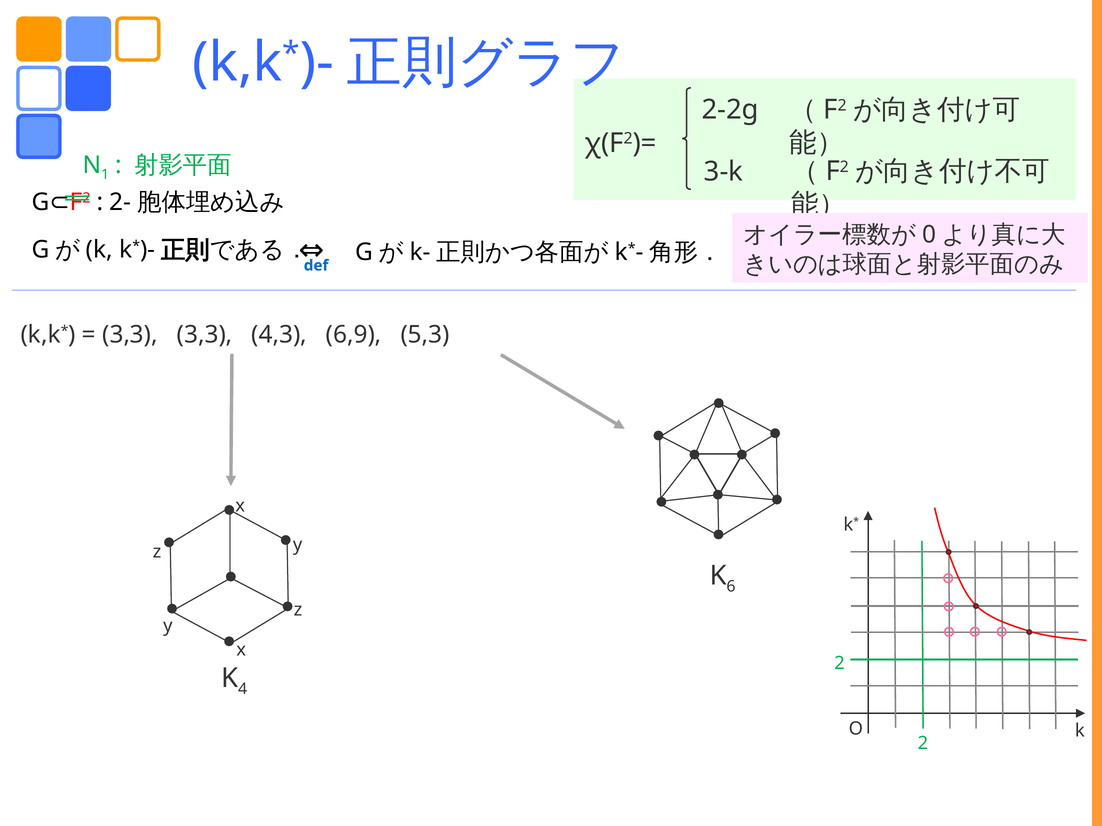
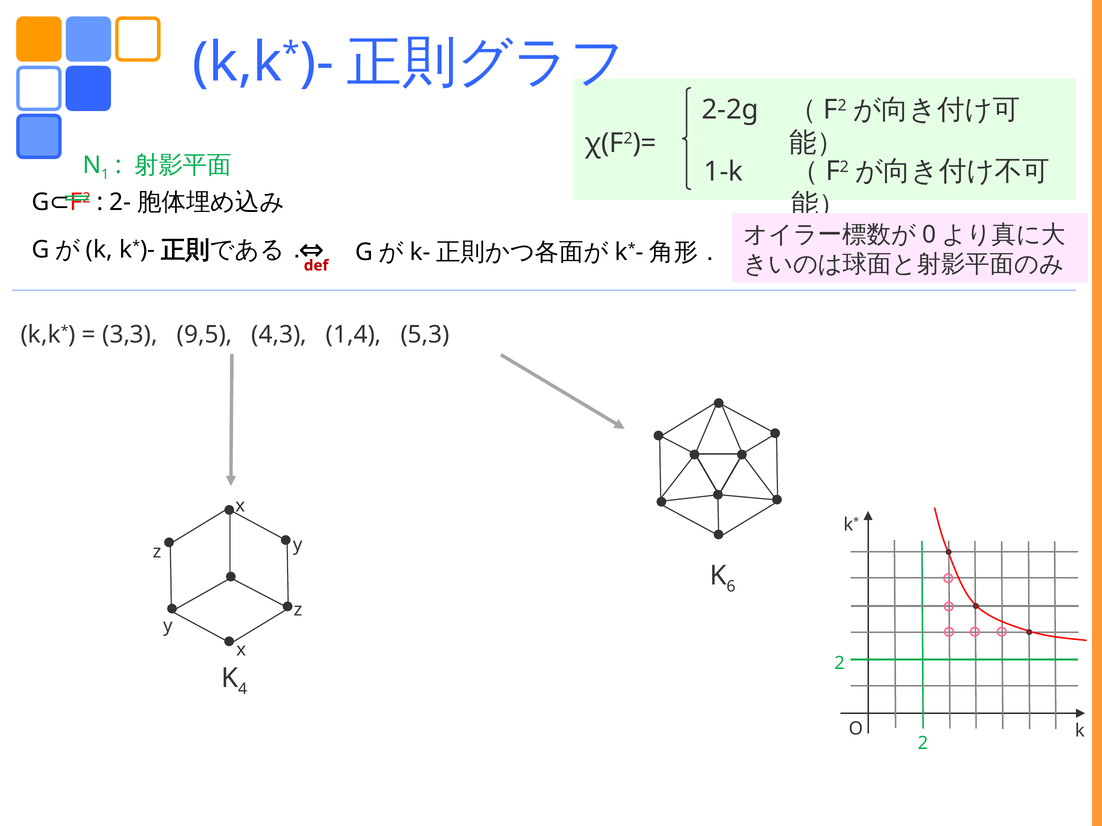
3-k: 3-k -> 1-k
def colour: blue -> red
3,3 3,3: 3,3 -> 9,5
6,9: 6,9 -> 1,4
